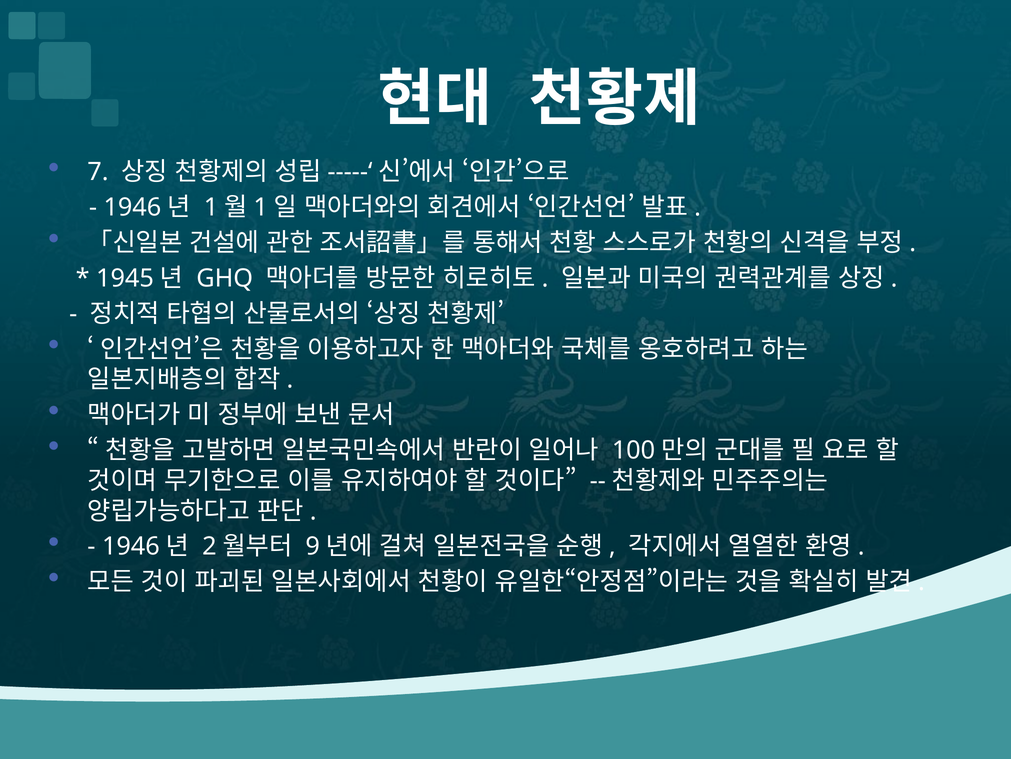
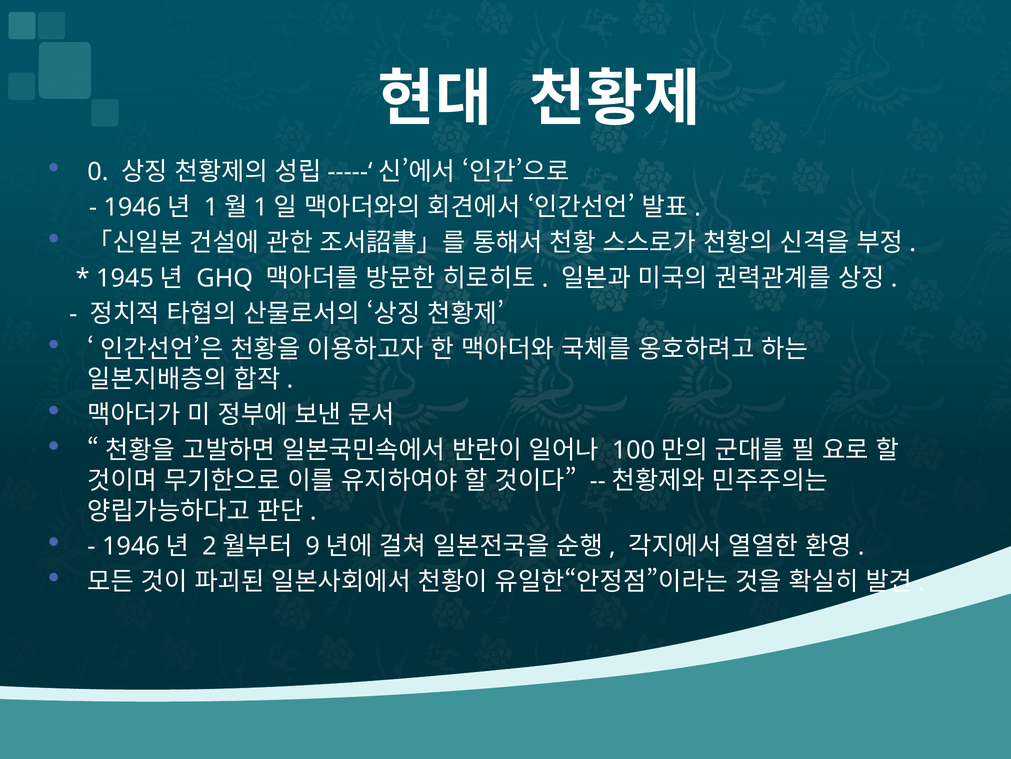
7: 7 -> 0
